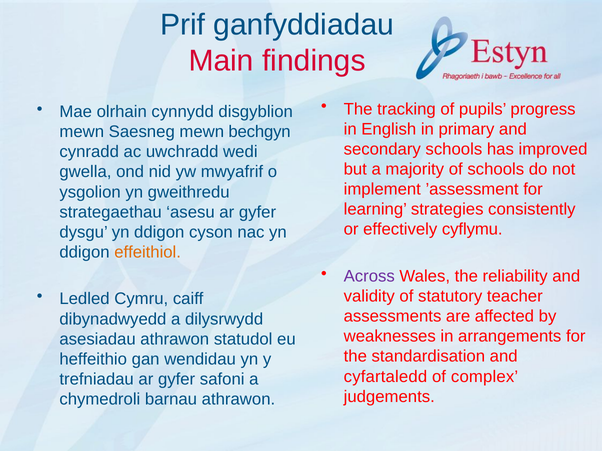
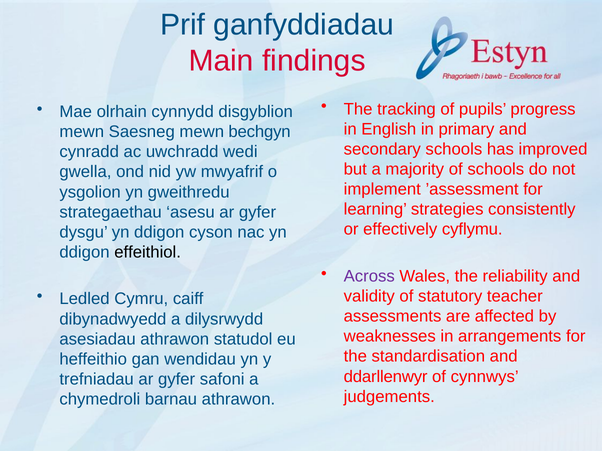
effeithiol colour: orange -> black
cyfartaledd: cyfartaledd -> ddarllenwyr
complex: complex -> cynnwys
